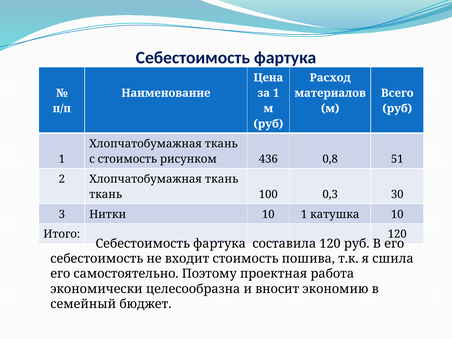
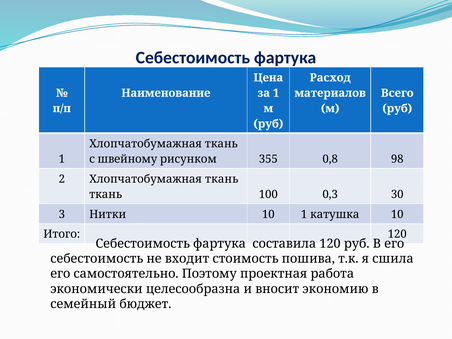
с стоимость: стоимость -> швейному
436: 436 -> 355
51: 51 -> 98
